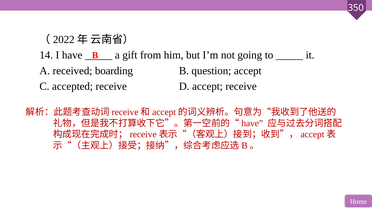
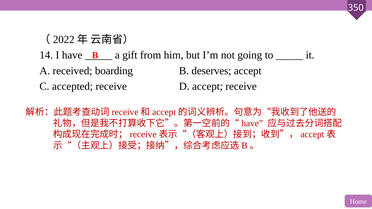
question: question -> deserves
